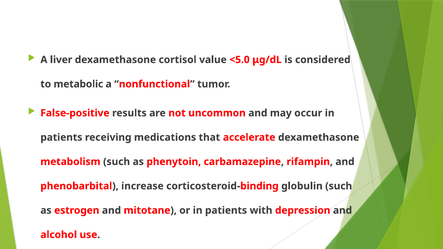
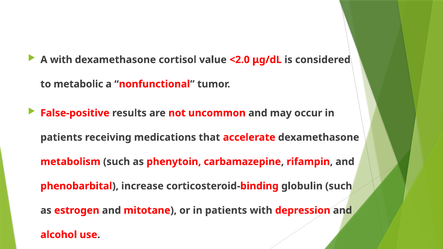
A liver: liver -> with
<5.0: <5.0 -> <2.0
